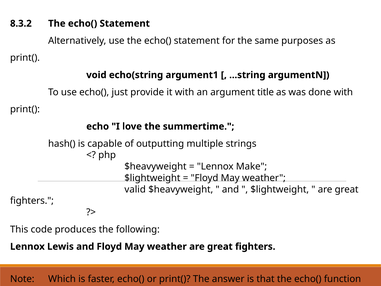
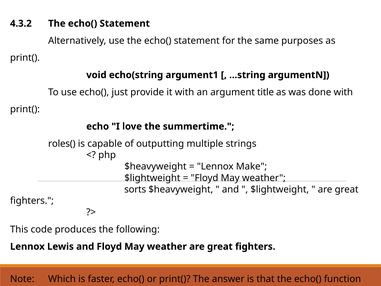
8.3.2: 8.3.2 -> 4.3.2
hash(: hash( -> roles(
valid: valid -> sorts
